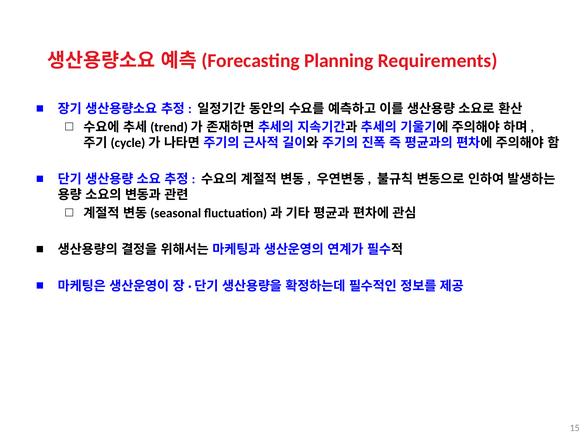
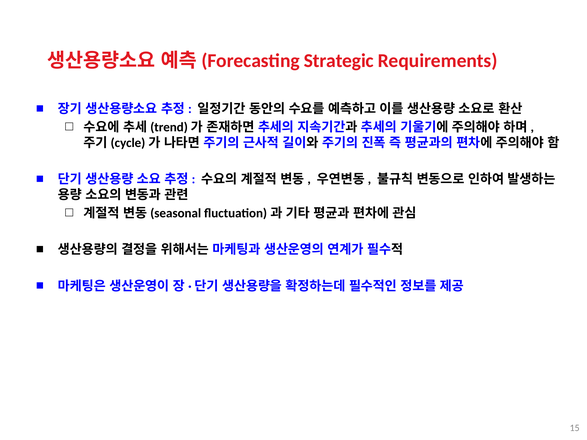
Planning: Planning -> Strategic
